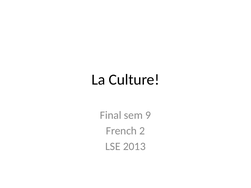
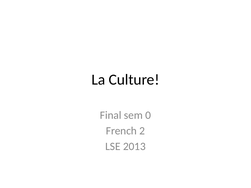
9: 9 -> 0
